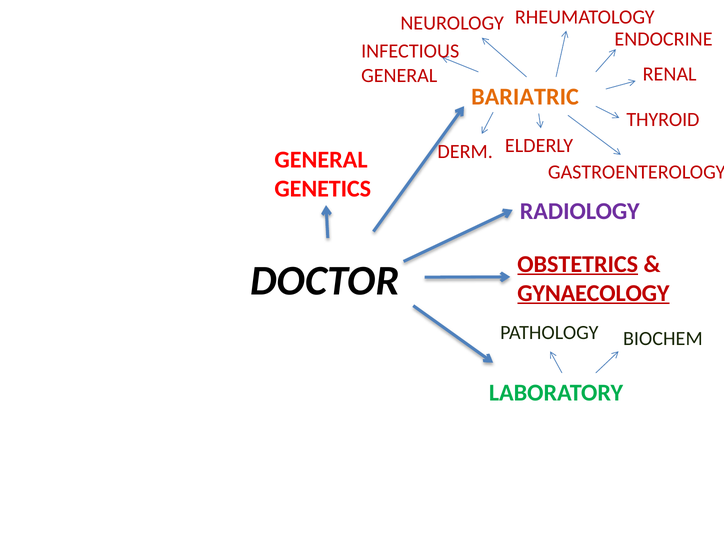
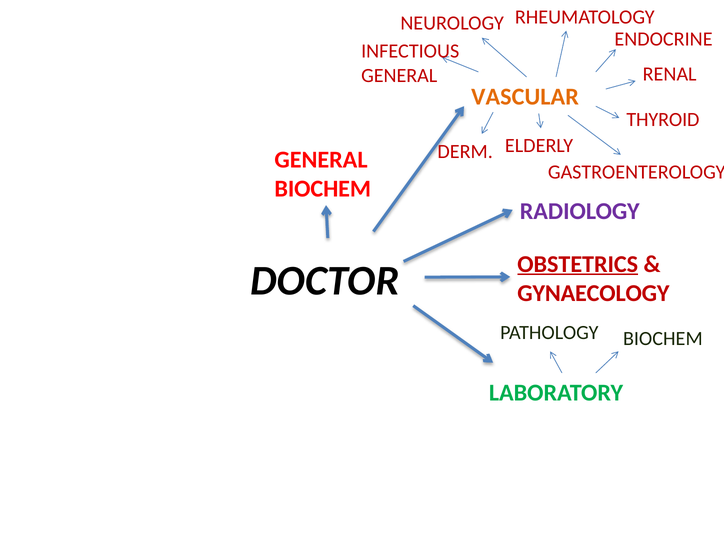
BARIATRIC: BARIATRIC -> VASCULAR
GENETICS at (323, 189): GENETICS -> BIOCHEM
GYNAECOLOGY underline: present -> none
